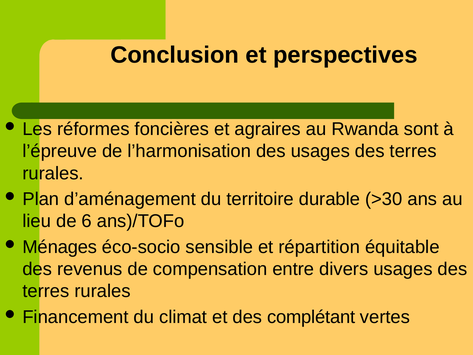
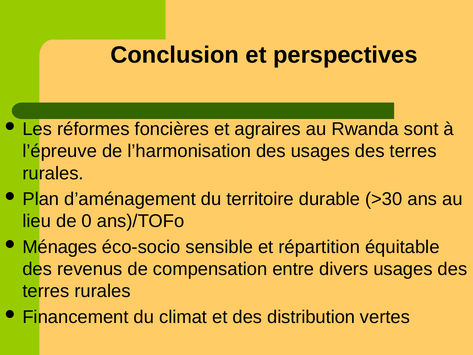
6: 6 -> 0
complétant: complétant -> distribution
